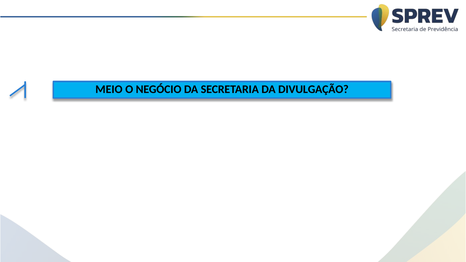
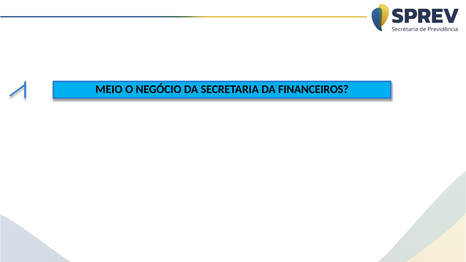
DIVULGAÇÃO: DIVULGAÇÃO -> FINANCEIROS
